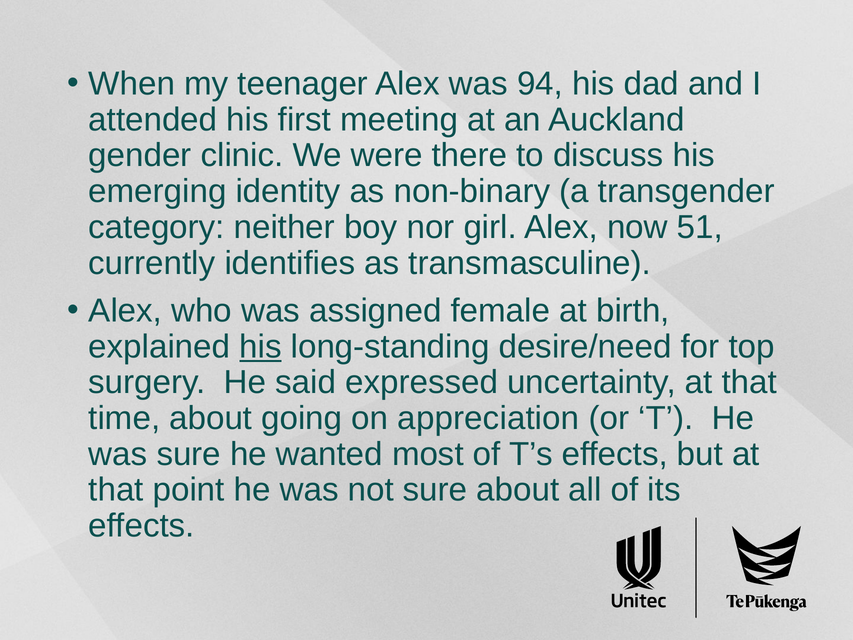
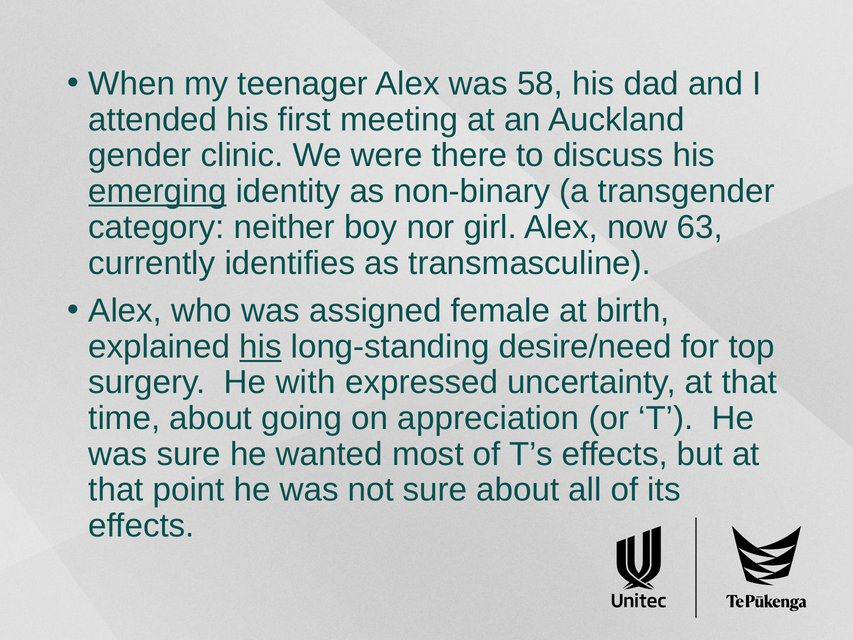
94: 94 -> 58
emerging underline: none -> present
51: 51 -> 63
said: said -> with
